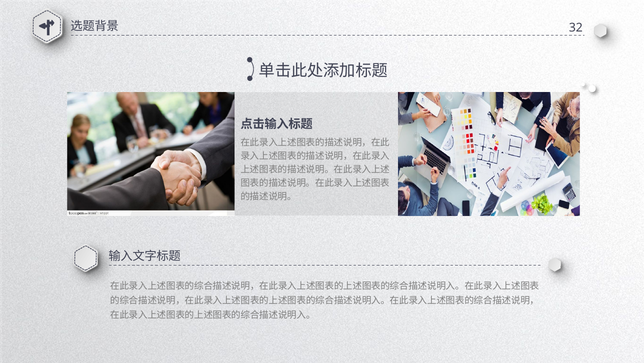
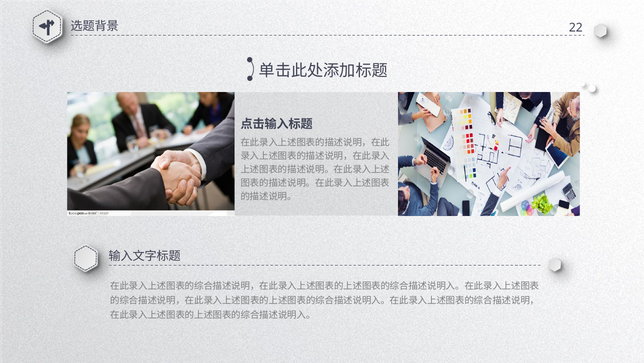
32: 32 -> 22
